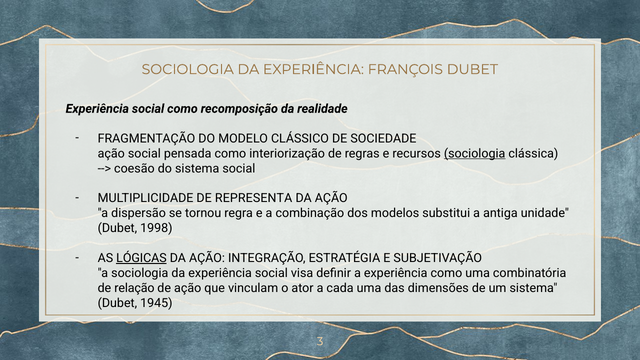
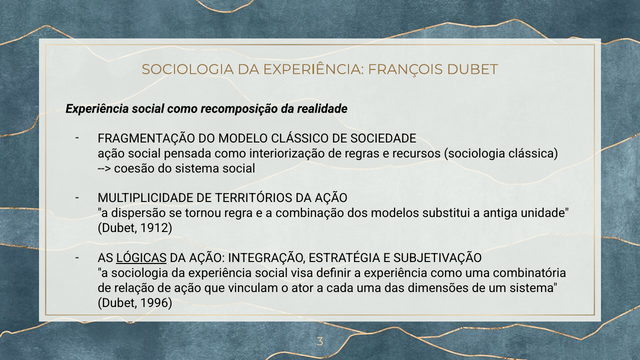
sociologia at (475, 154) underline: present -> none
REPRESENTA: REPRESENTA -> TERRITÓRIOS
1998: 1998 -> 1912
1945: 1945 -> 1996
